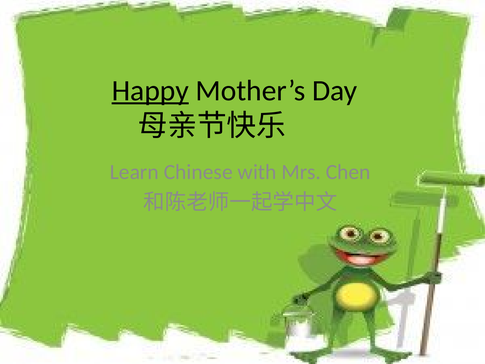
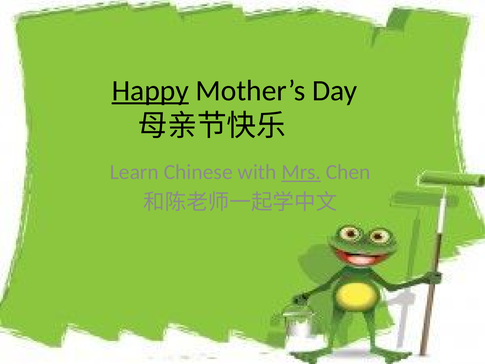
Mrs underline: none -> present
